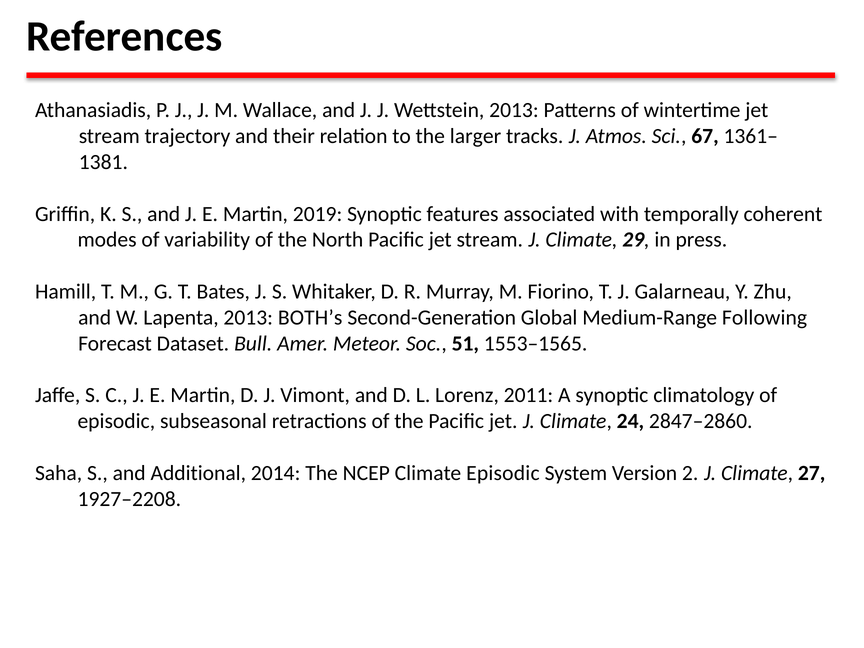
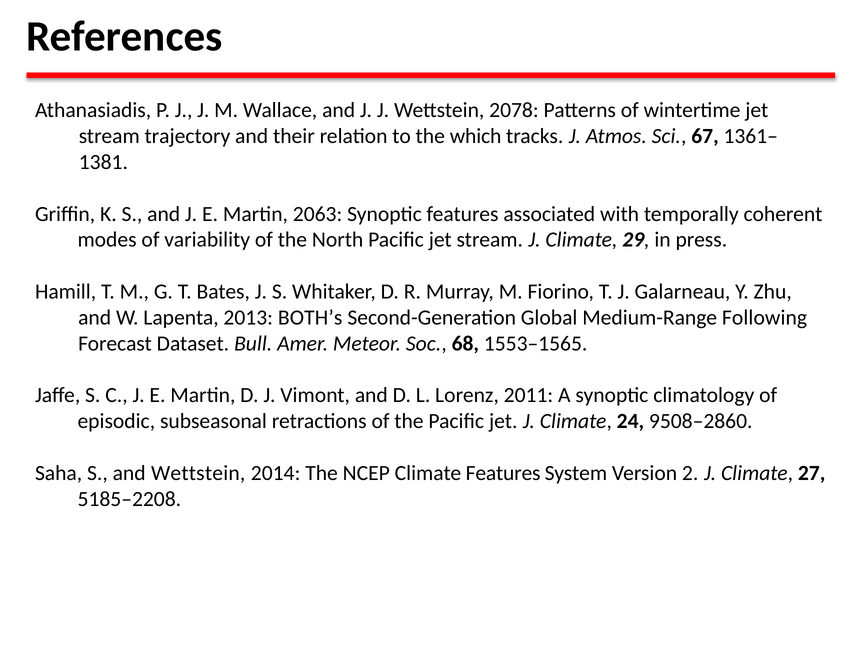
Wettstein 2013: 2013 -> 2078
larger: larger -> which
2019: 2019 -> 2063
51: 51 -> 68
2847–2860: 2847–2860 -> 9508–2860
and Additional: Additional -> Wettstein
Climate Episodic: Episodic -> Features
1927–2208: 1927–2208 -> 5185–2208
